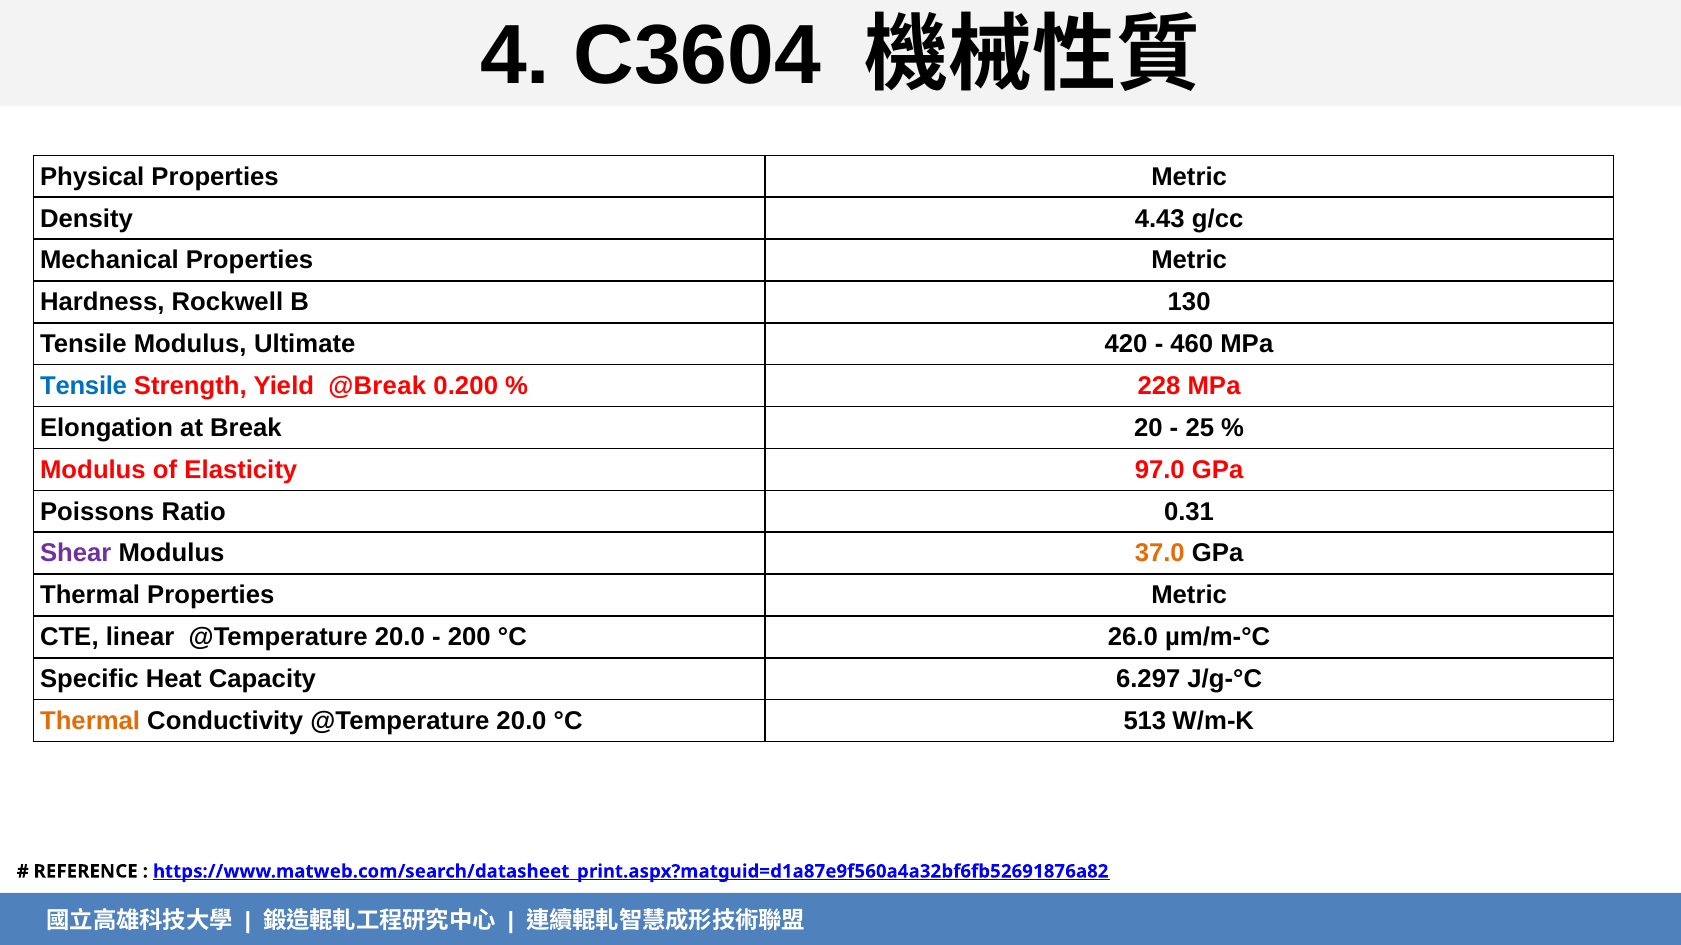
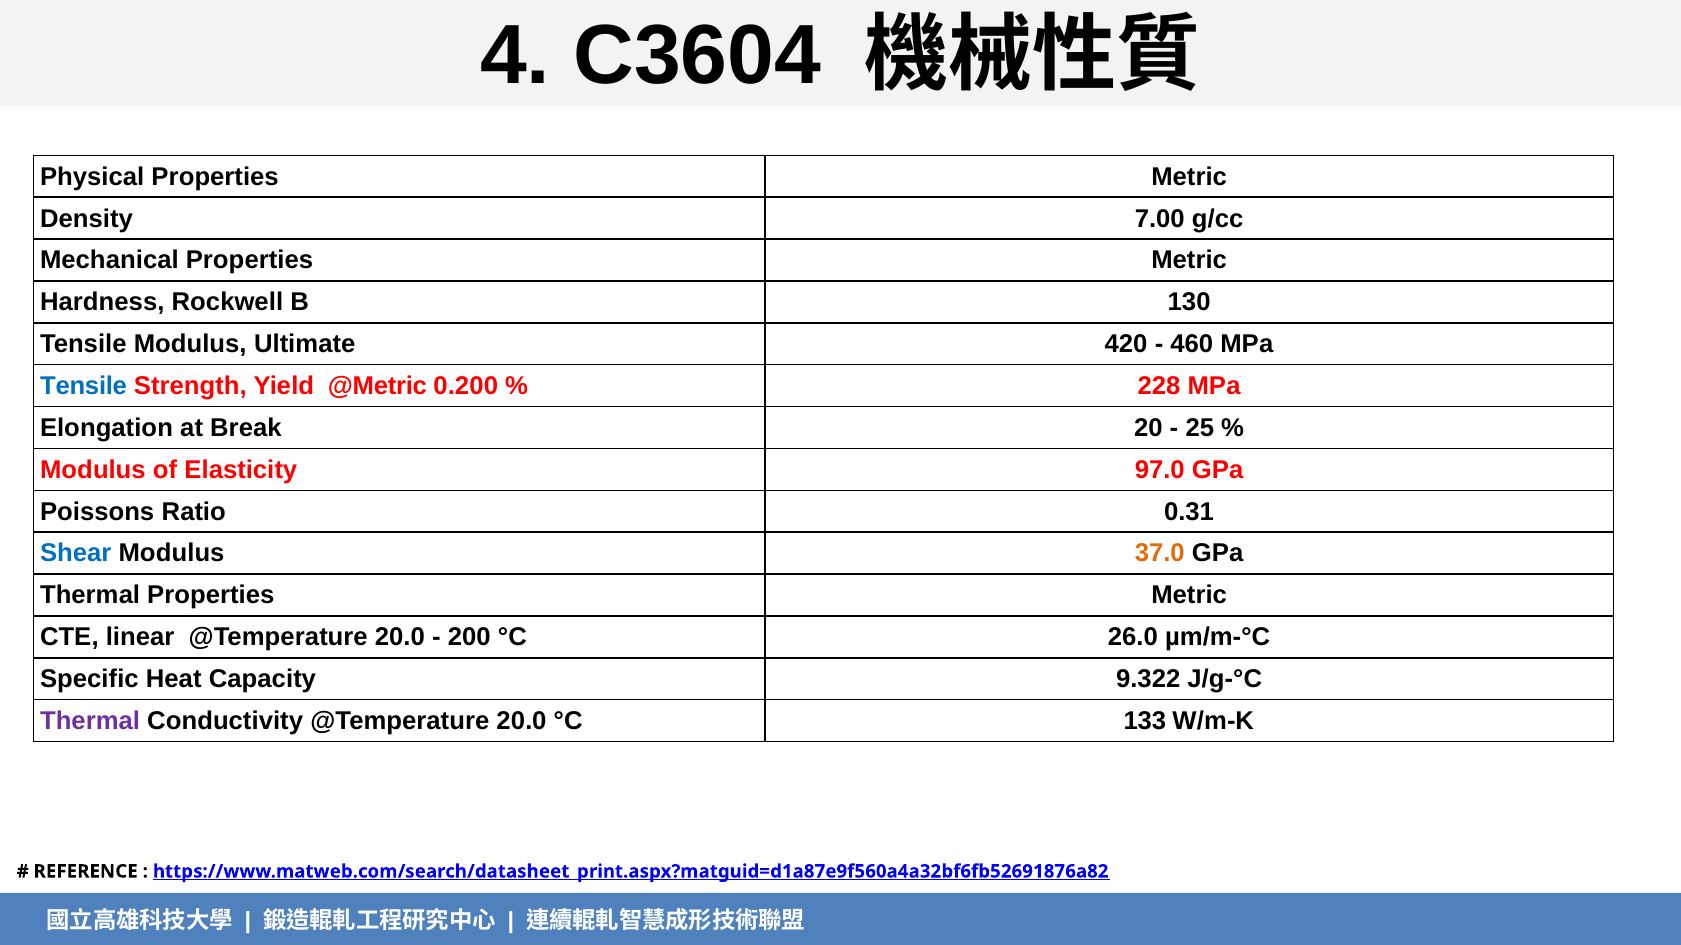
4.43: 4.43 -> 7.00
@Break: @Break -> @Metric
Shear colour: purple -> blue
6.297: 6.297 -> 9.322
Thermal at (90, 721) colour: orange -> purple
513: 513 -> 133
